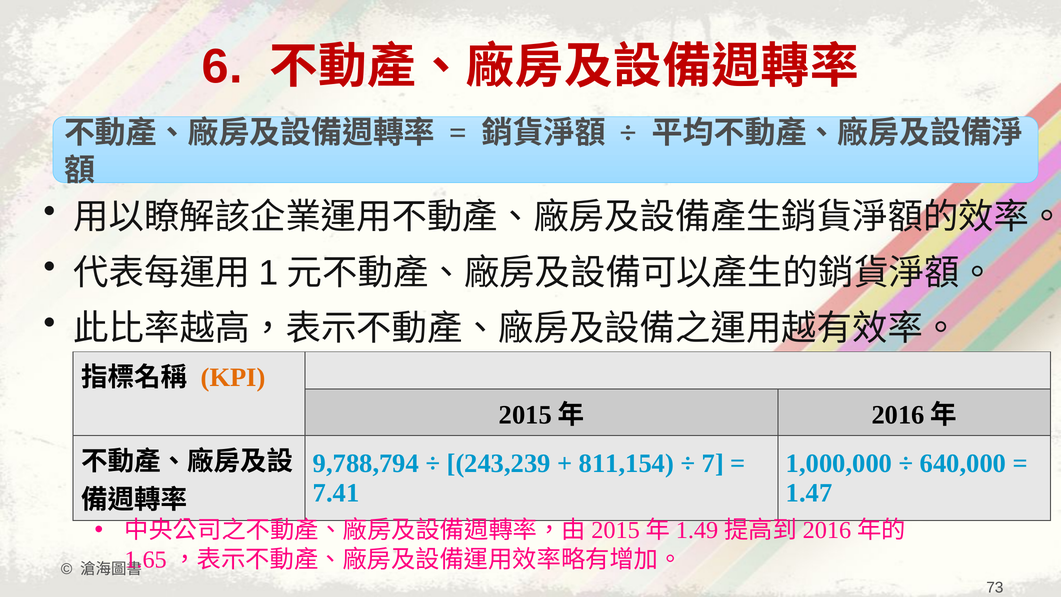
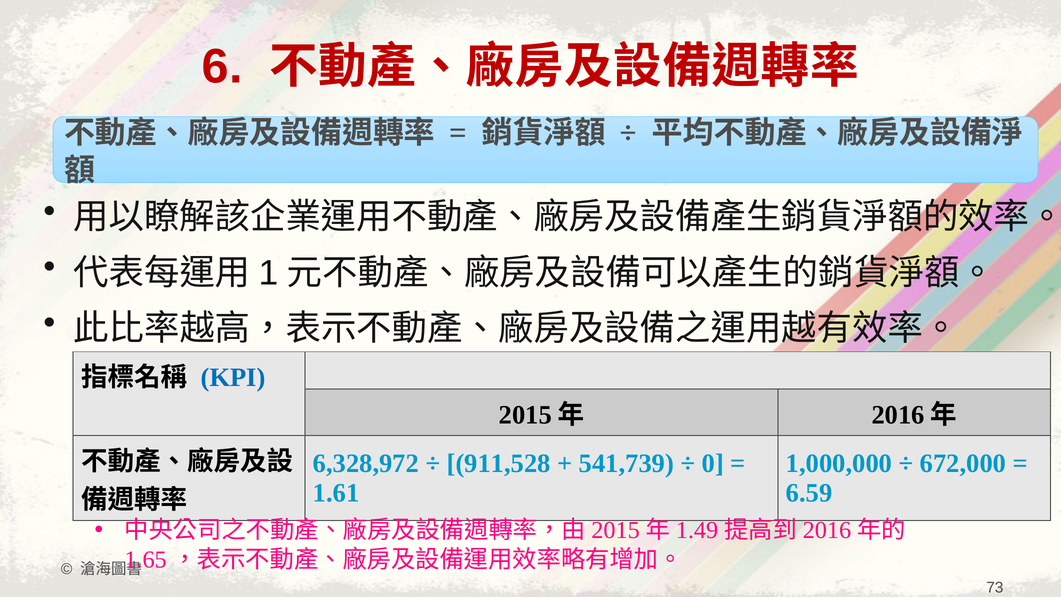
KPI colour: orange -> blue
9,788,794: 9,788,794 -> 6,328,972
243,239: 243,239 -> 911,528
811,154: 811,154 -> 541,739
7: 7 -> 0
640,000: 640,000 -> 672,000
7.41: 7.41 -> 1.61
1.47: 1.47 -> 6.59
